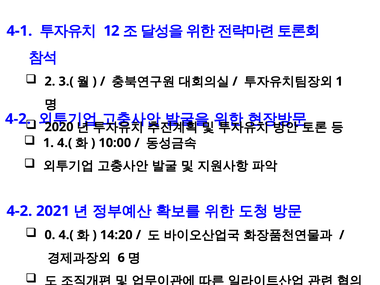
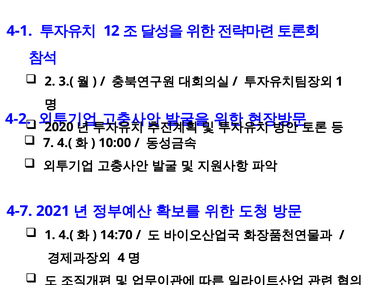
1 at (48, 143): 1 -> 7
4-2 at (19, 211): 4-2 -> 4-7
0 at (50, 235): 0 -> 1
14:20: 14:20 -> 14:70
6: 6 -> 4
